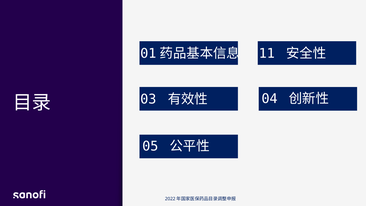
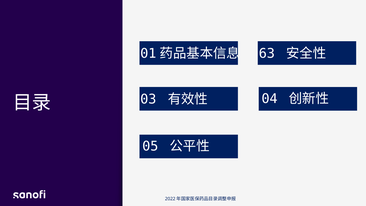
11: 11 -> 63
